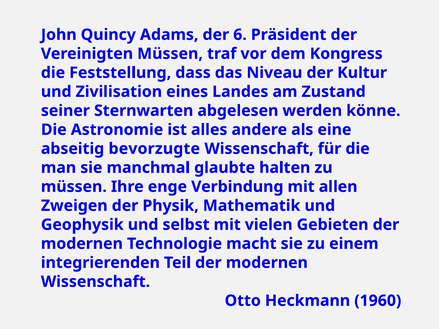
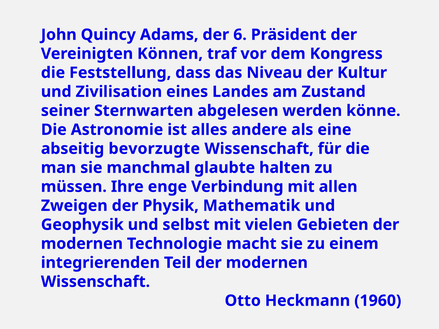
Vereinigten Müssen: Müssen -> Können
